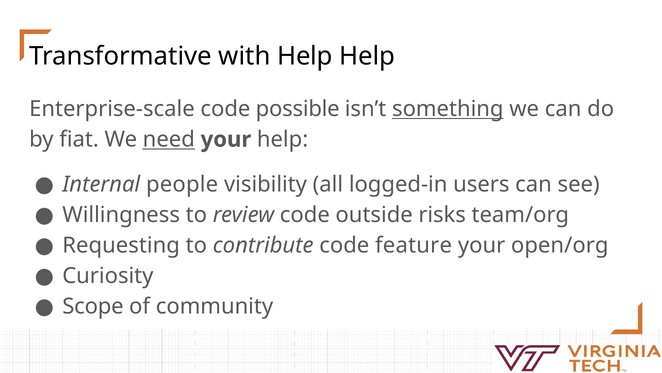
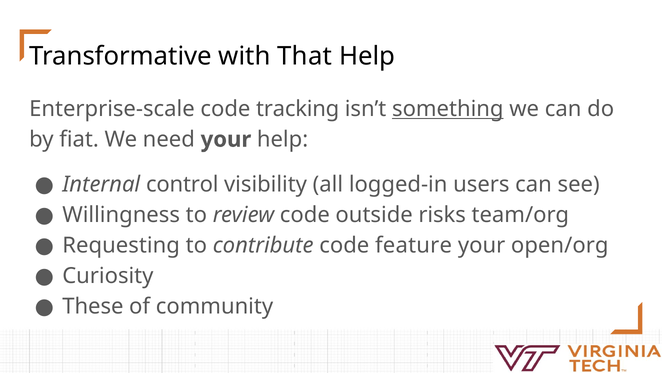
with Help: Help -> That
possible: possible -> tracking
need underline: present -> none
people: people -> control
Scope: Scope -> These
